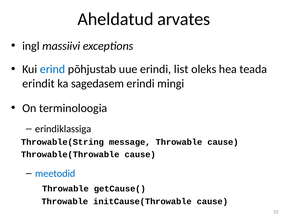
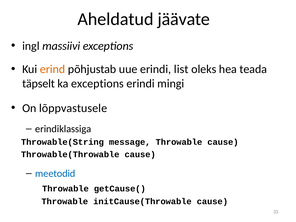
arvates: arvates -> jäävate
erind colour: blue -> orange
erindit: erindit -> täpselt
ka sagedasem: sagedasem -> exceptions
terminoloogia: terminoloogia -> lõppvastusele
